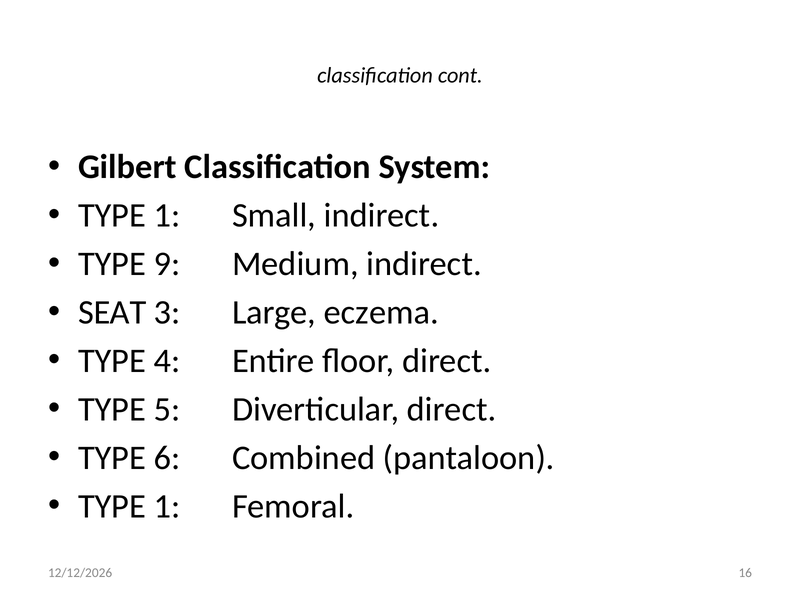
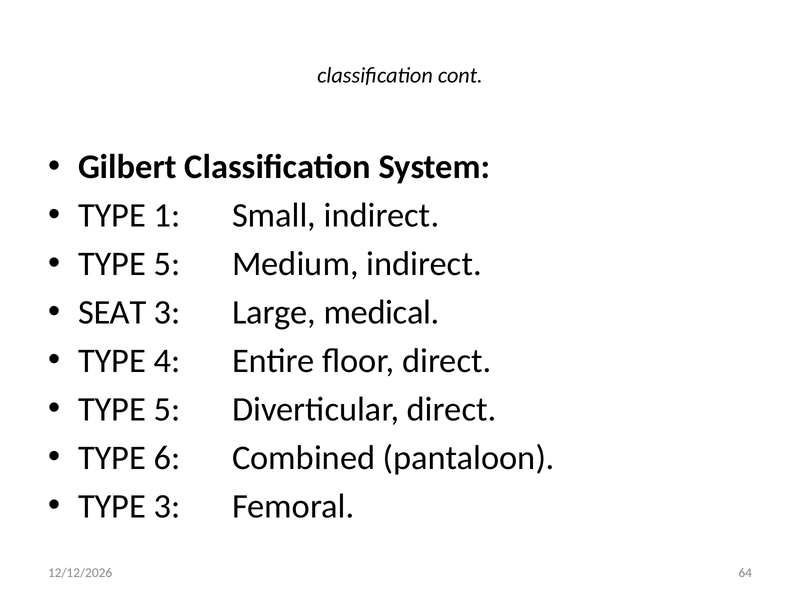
9 at (167, 264): 9 -> 5
eczema: eczema -> medical
1 at (167, 506): 1 -> 3
16: 16 -> 64
